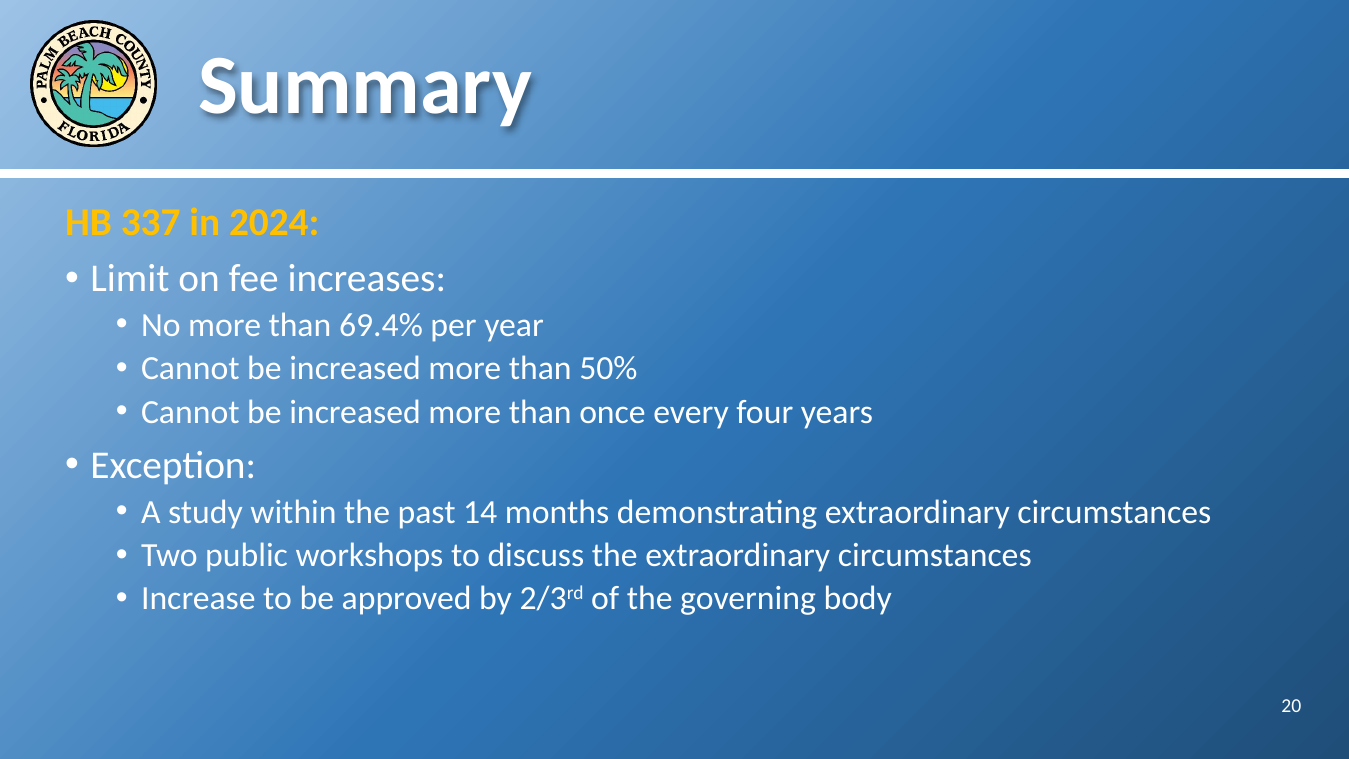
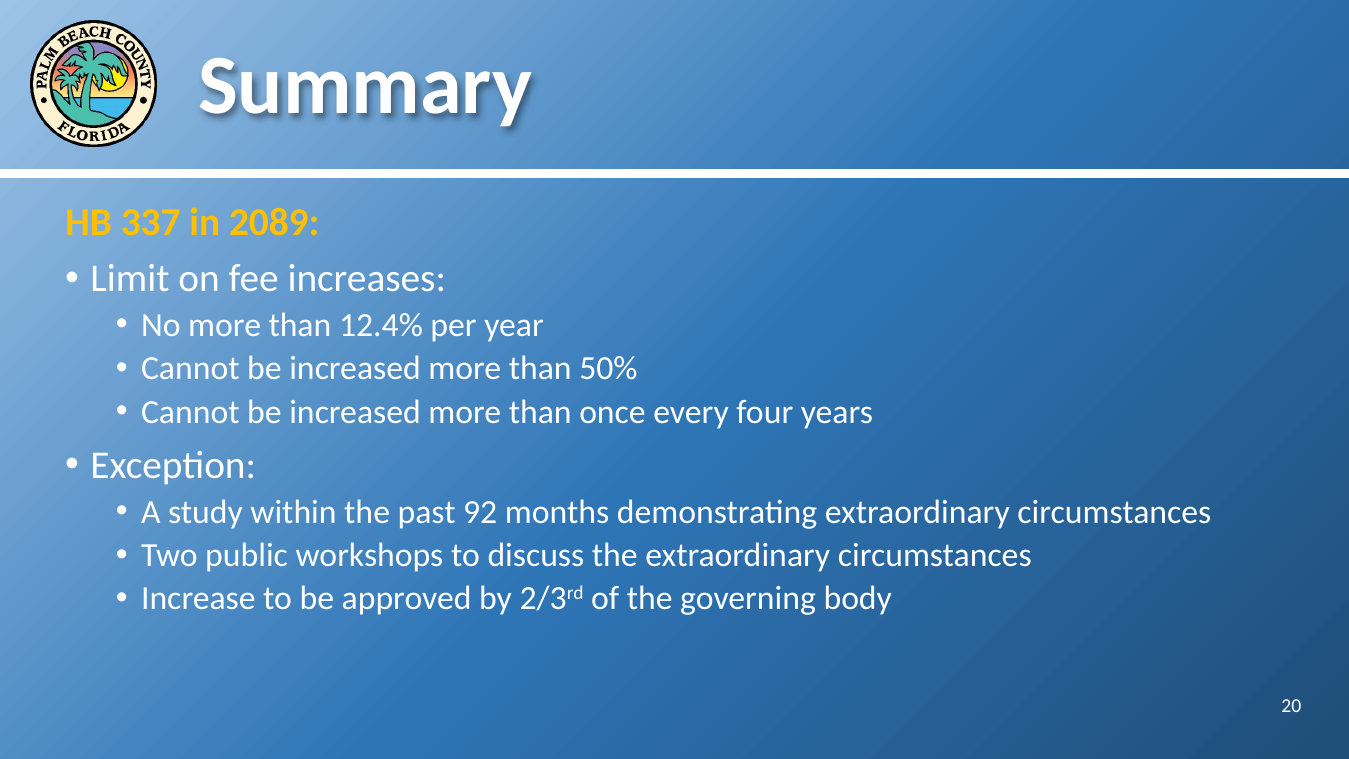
2024: 2024 -> 2089
69.4%: 69.4% -> 12.4%
14: 14 -> 92
